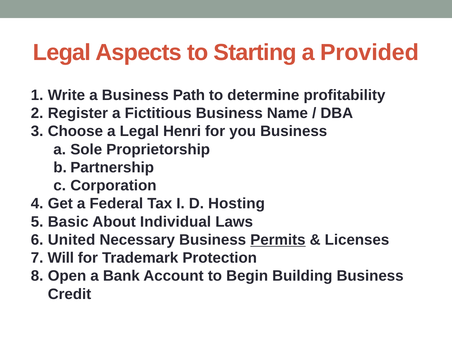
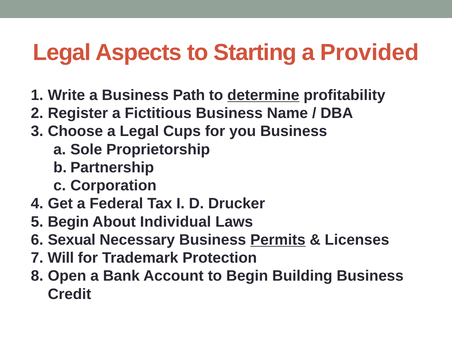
determine underline: none -> present
Henri: Henri -> Cups
Hosting: Hosting -> Drucker
Basic at (68, 222): Basic -> Begin
United: United -> Sexual
